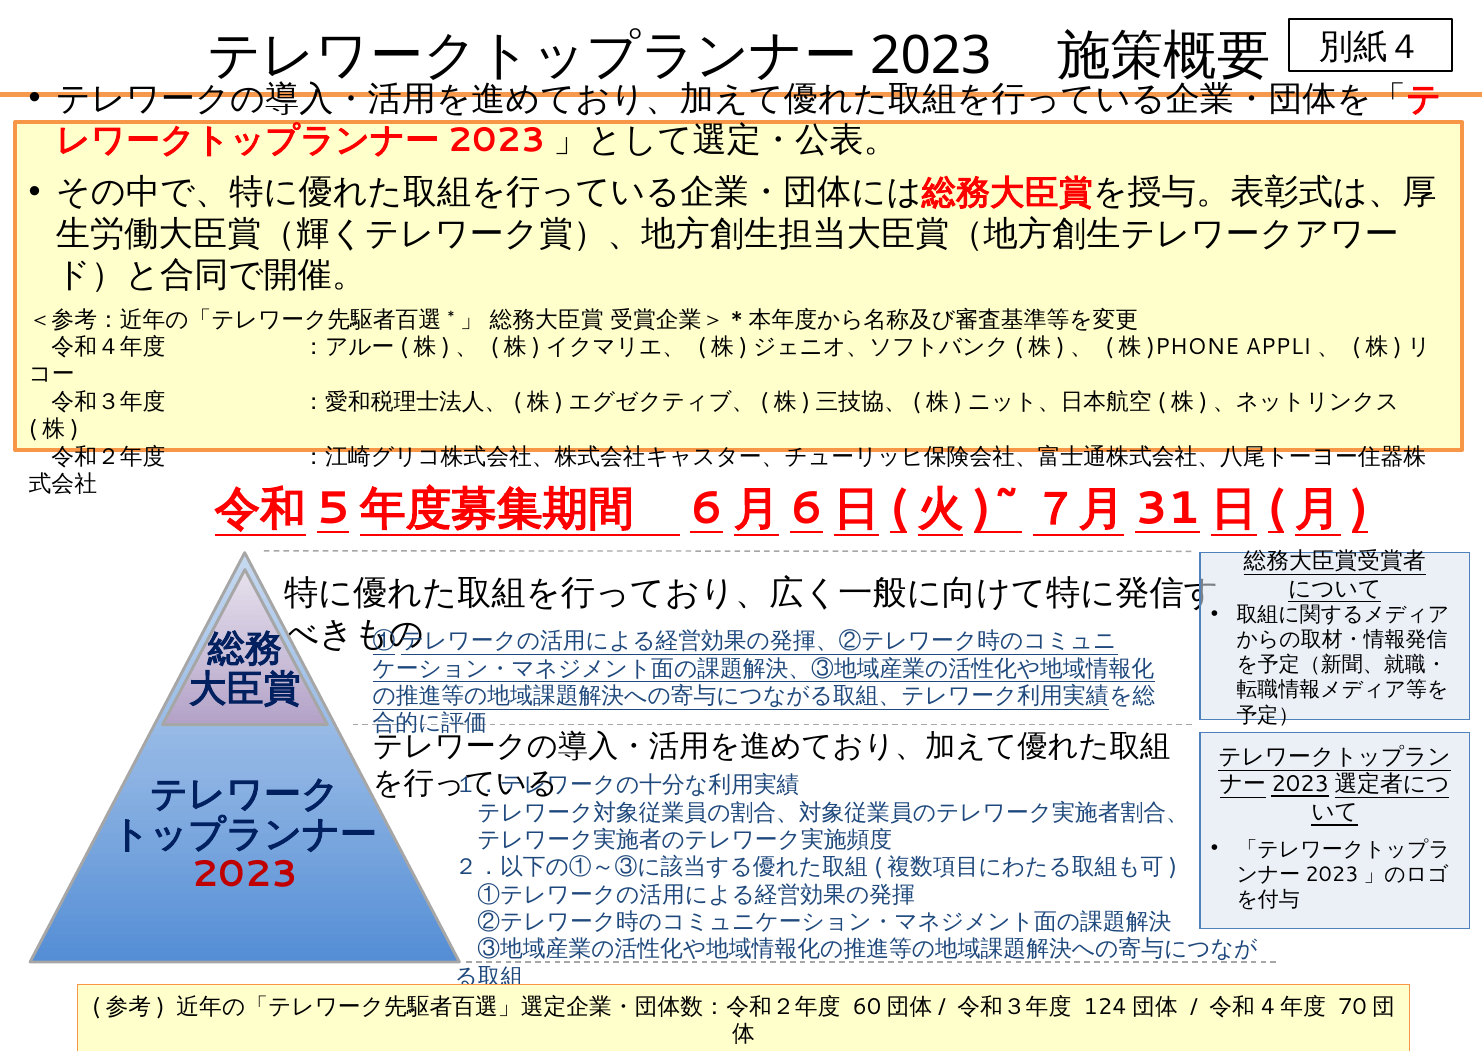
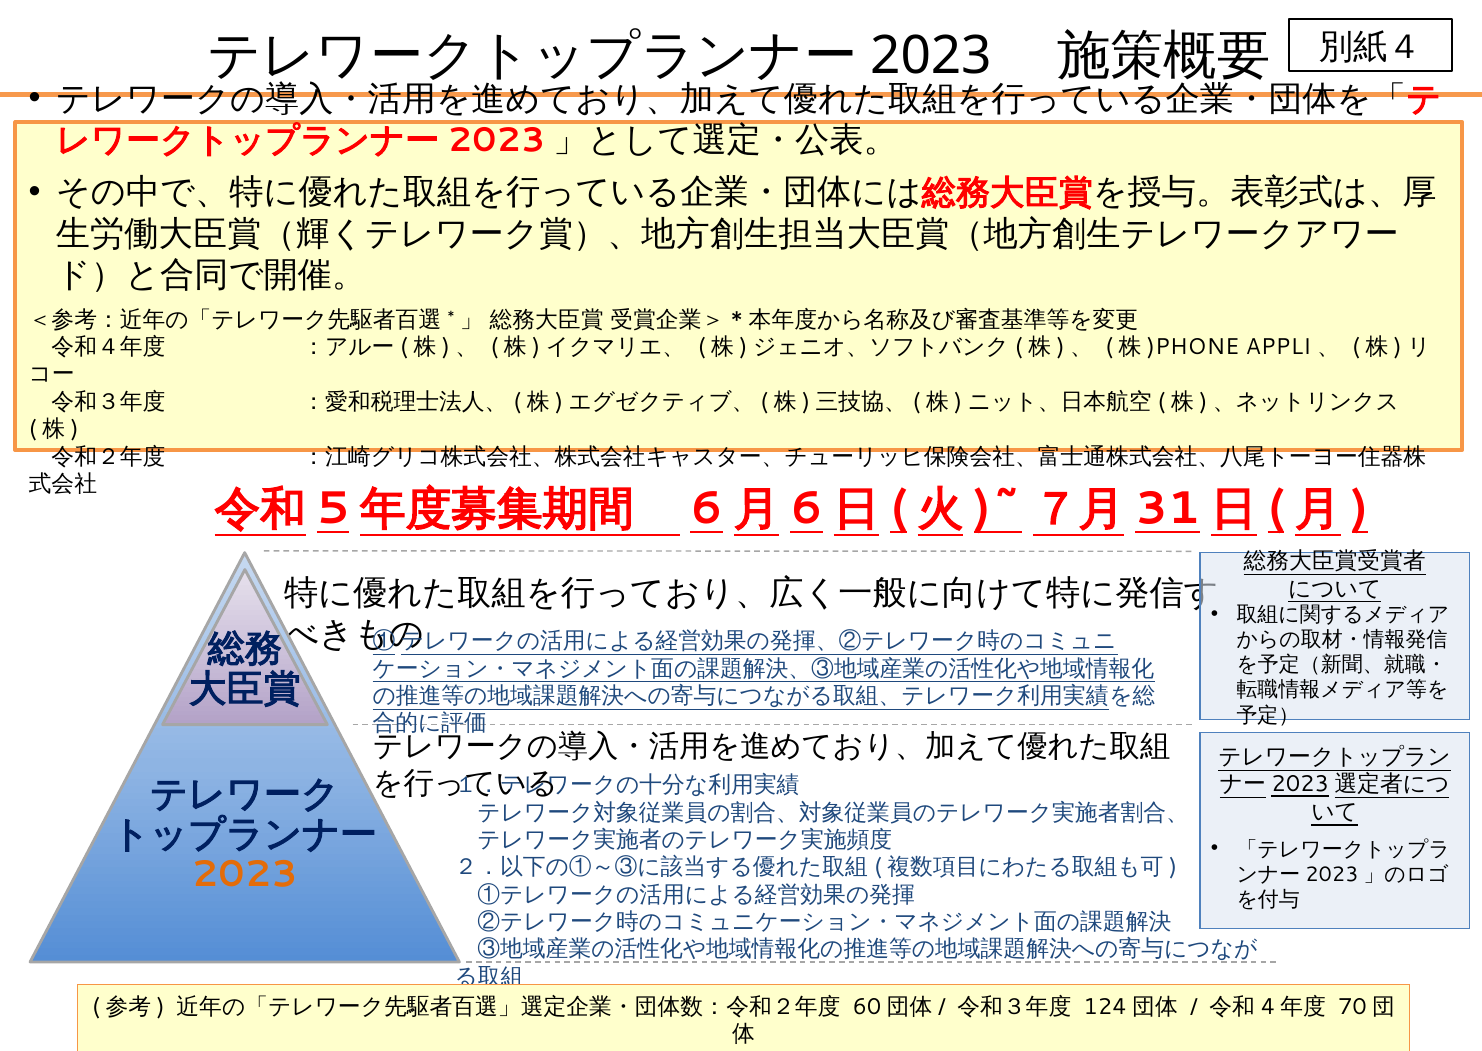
2023 at (245, 874) colour: red -> orange
